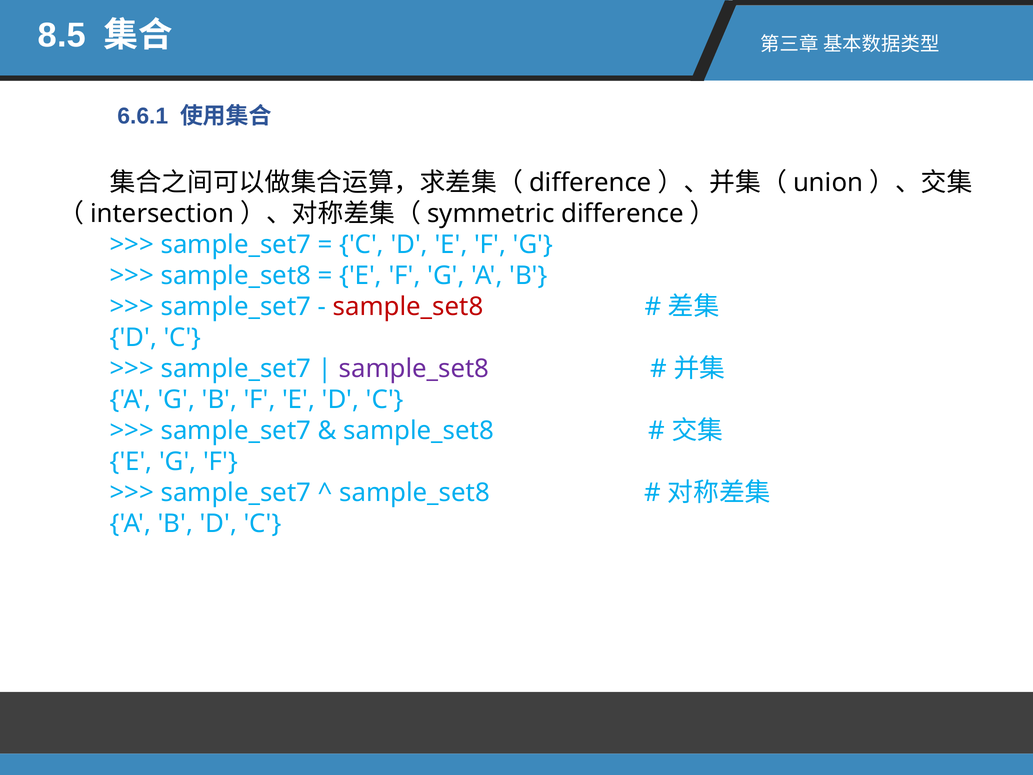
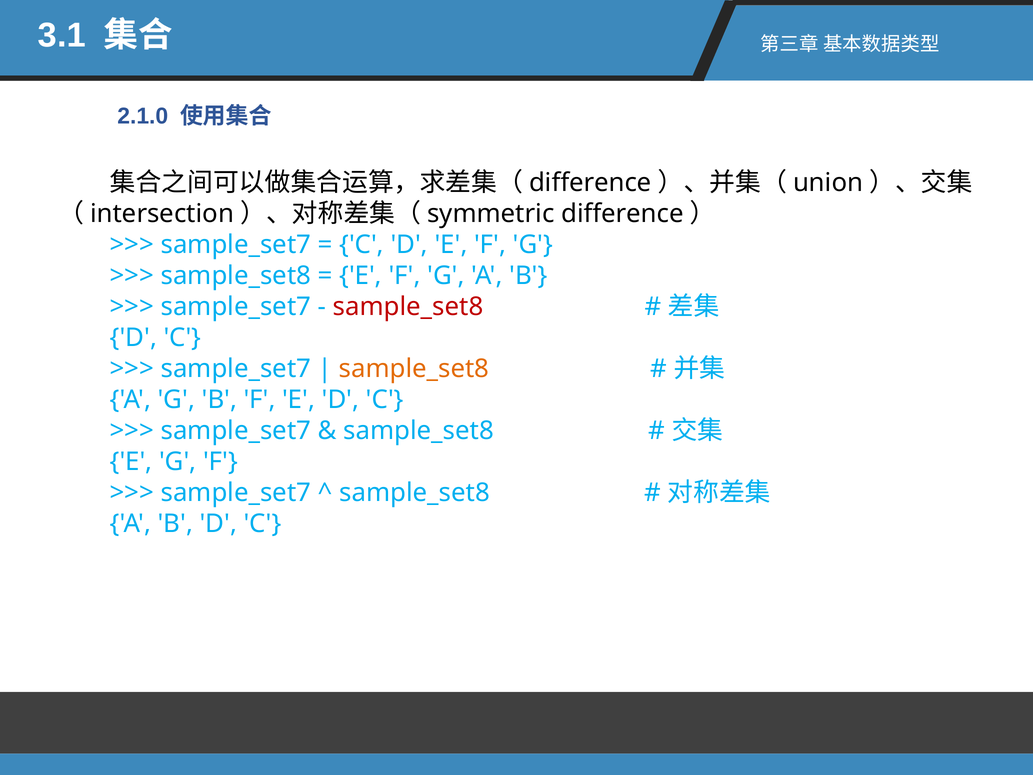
8.5: 8.5 -> 3.1
6.6.1: 6.6.1 -> 2.1.0
sample_set8 at (414, 369) colour: purple -> orange
